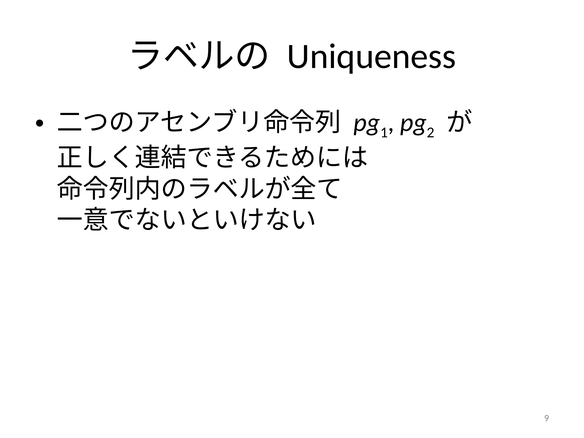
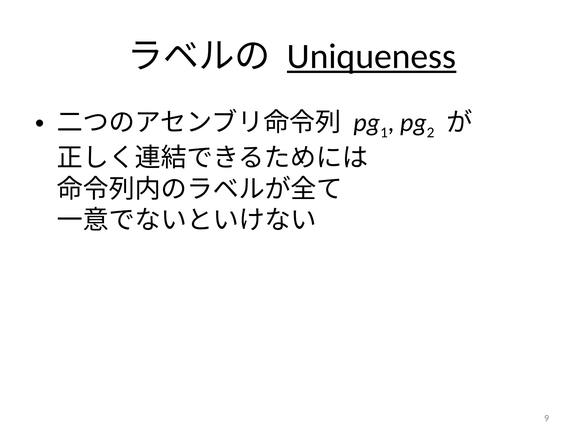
Uniqueness underline: none -> present
